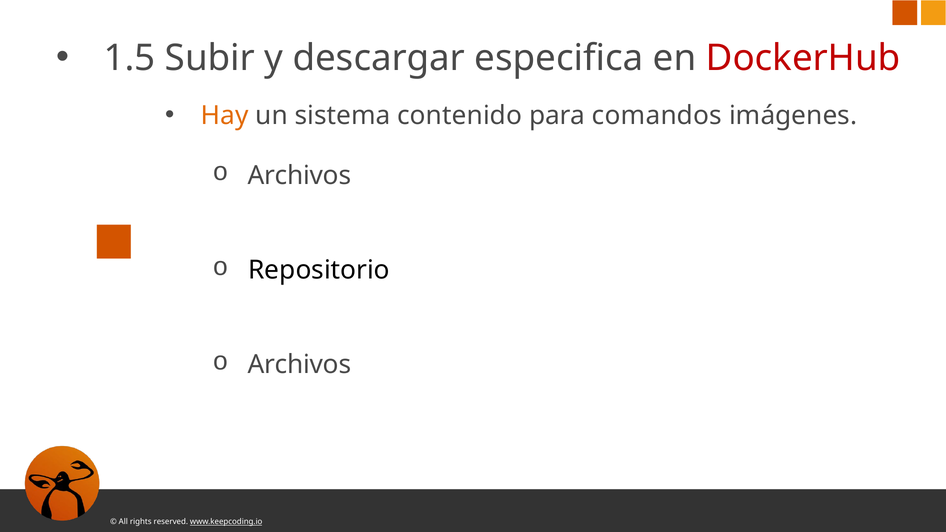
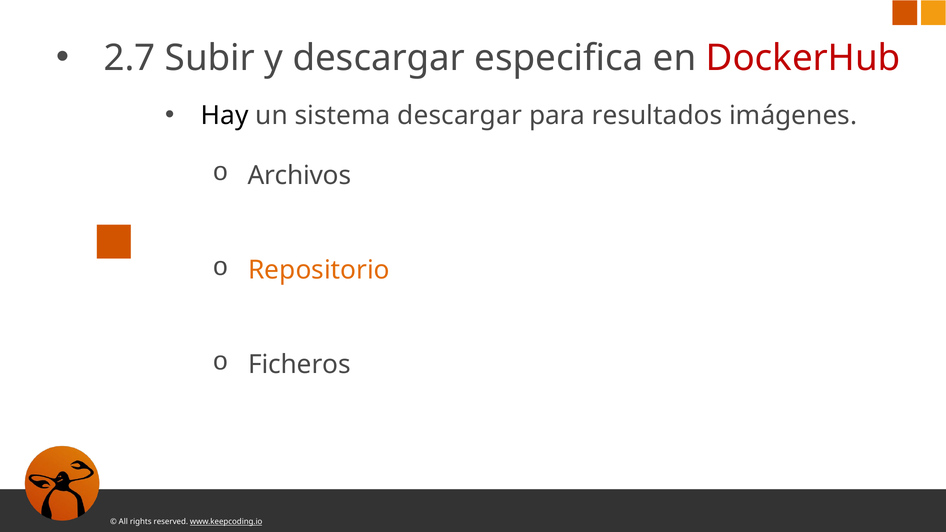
1.5: 1.5 -> 2.7
Hay colour: orange -> black
sistema contenido: contenido -> descargar
comandos: comandos -> resultados
Repositorio colour: black -> orange
Archivos at (299, 365): Archivos -> Ficheros
